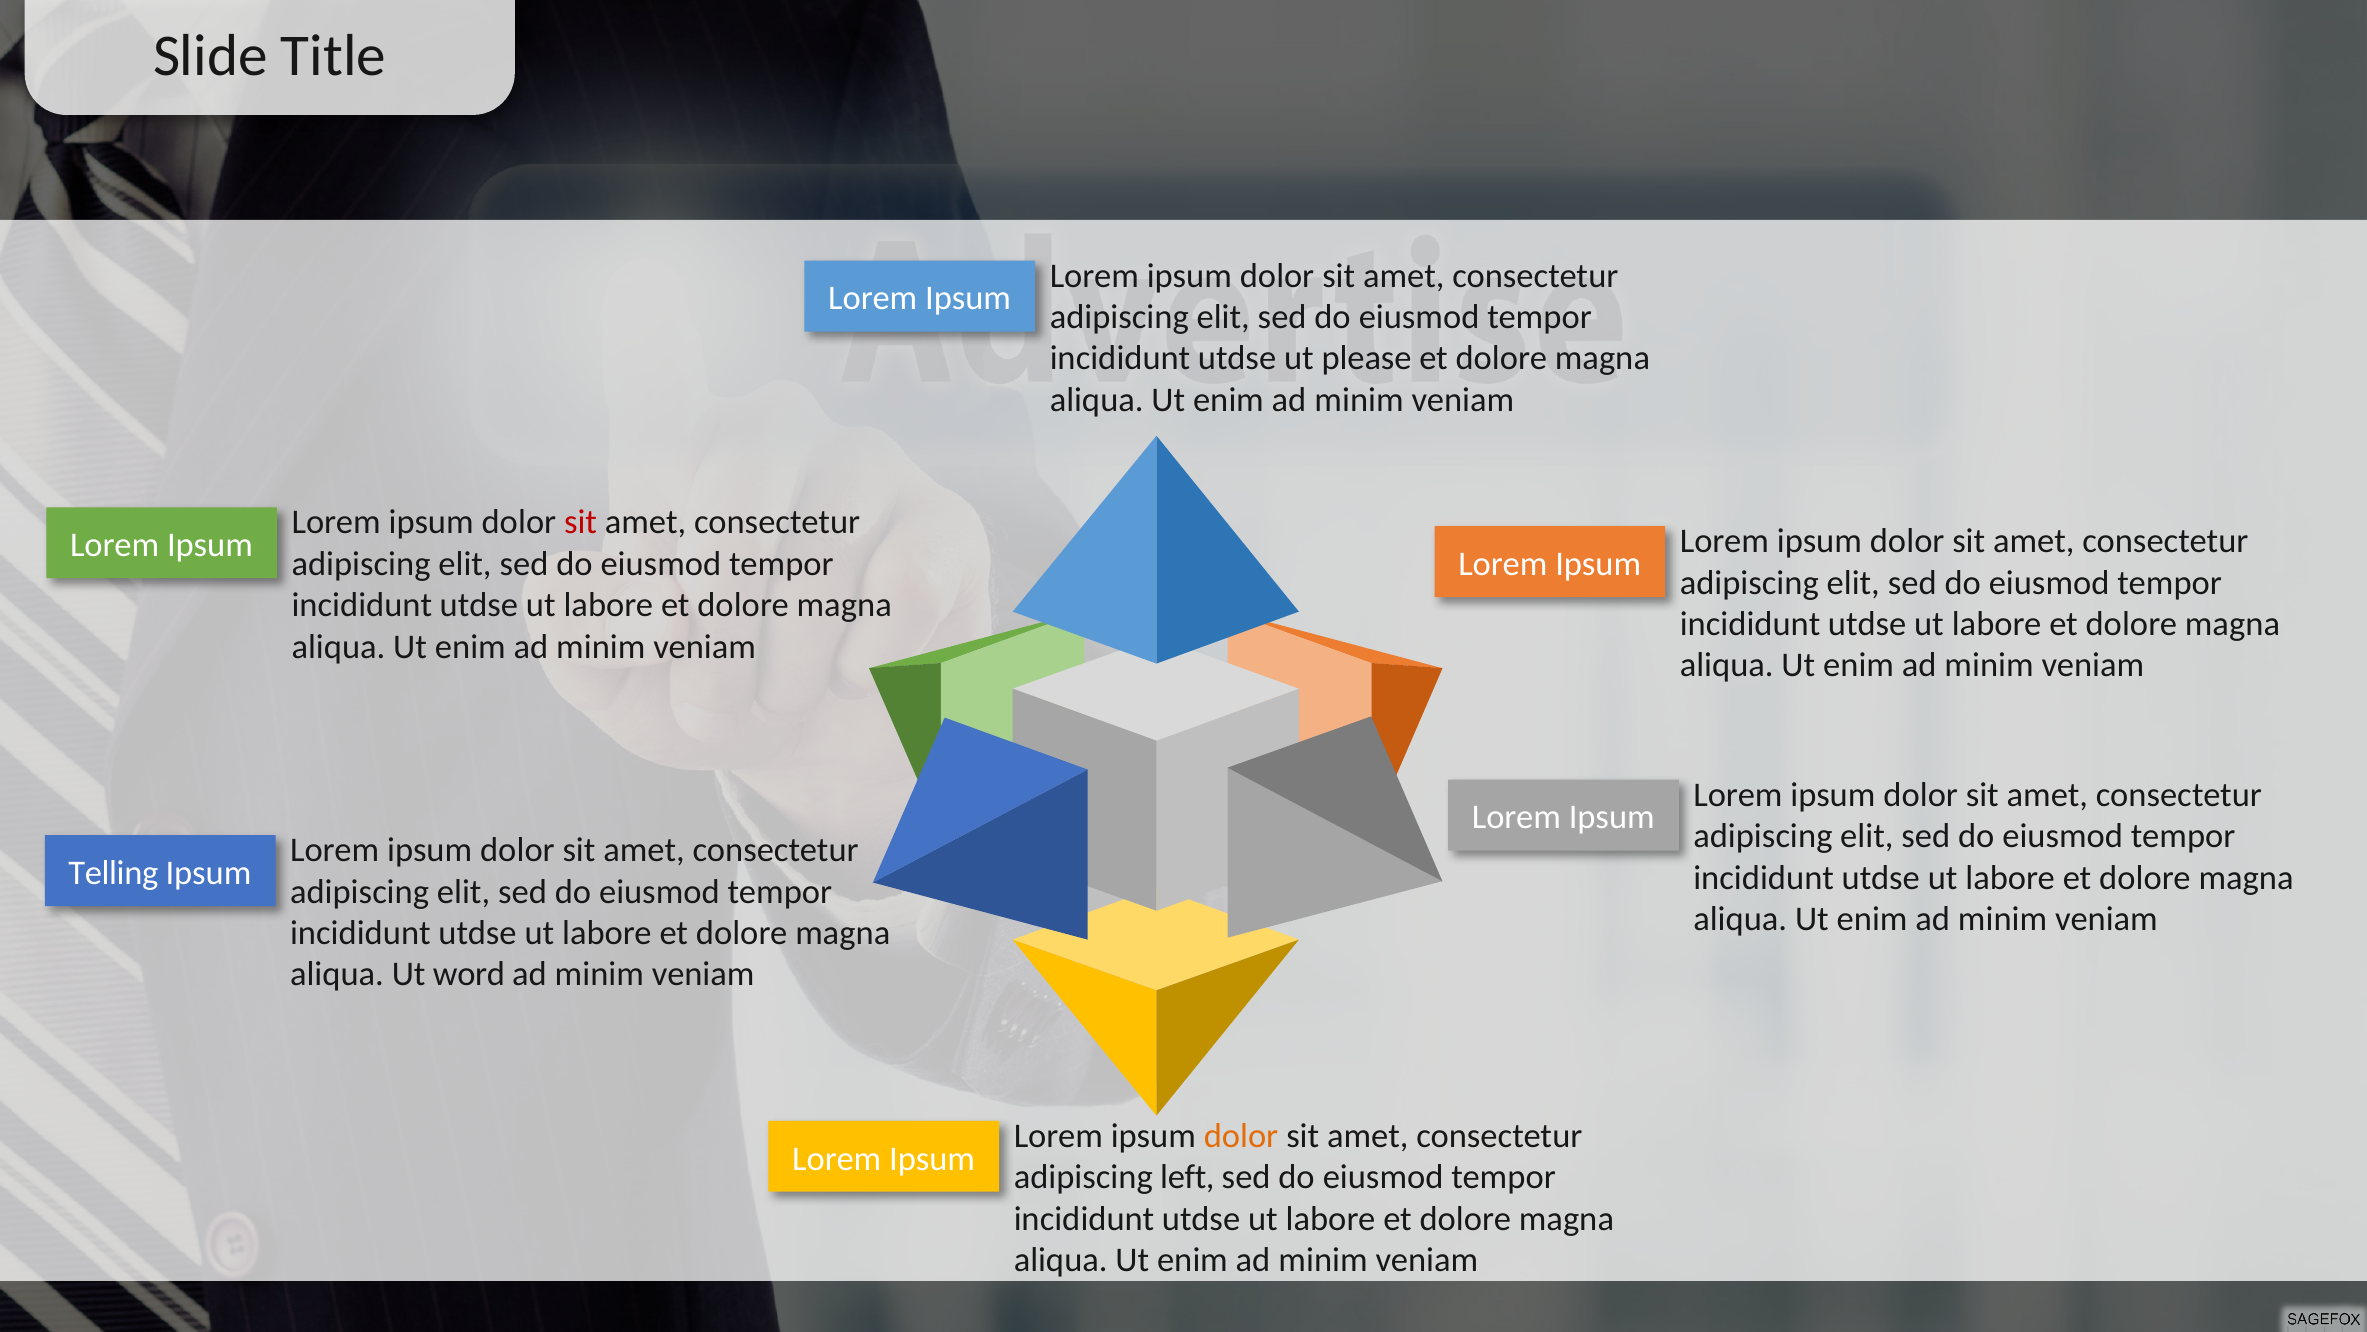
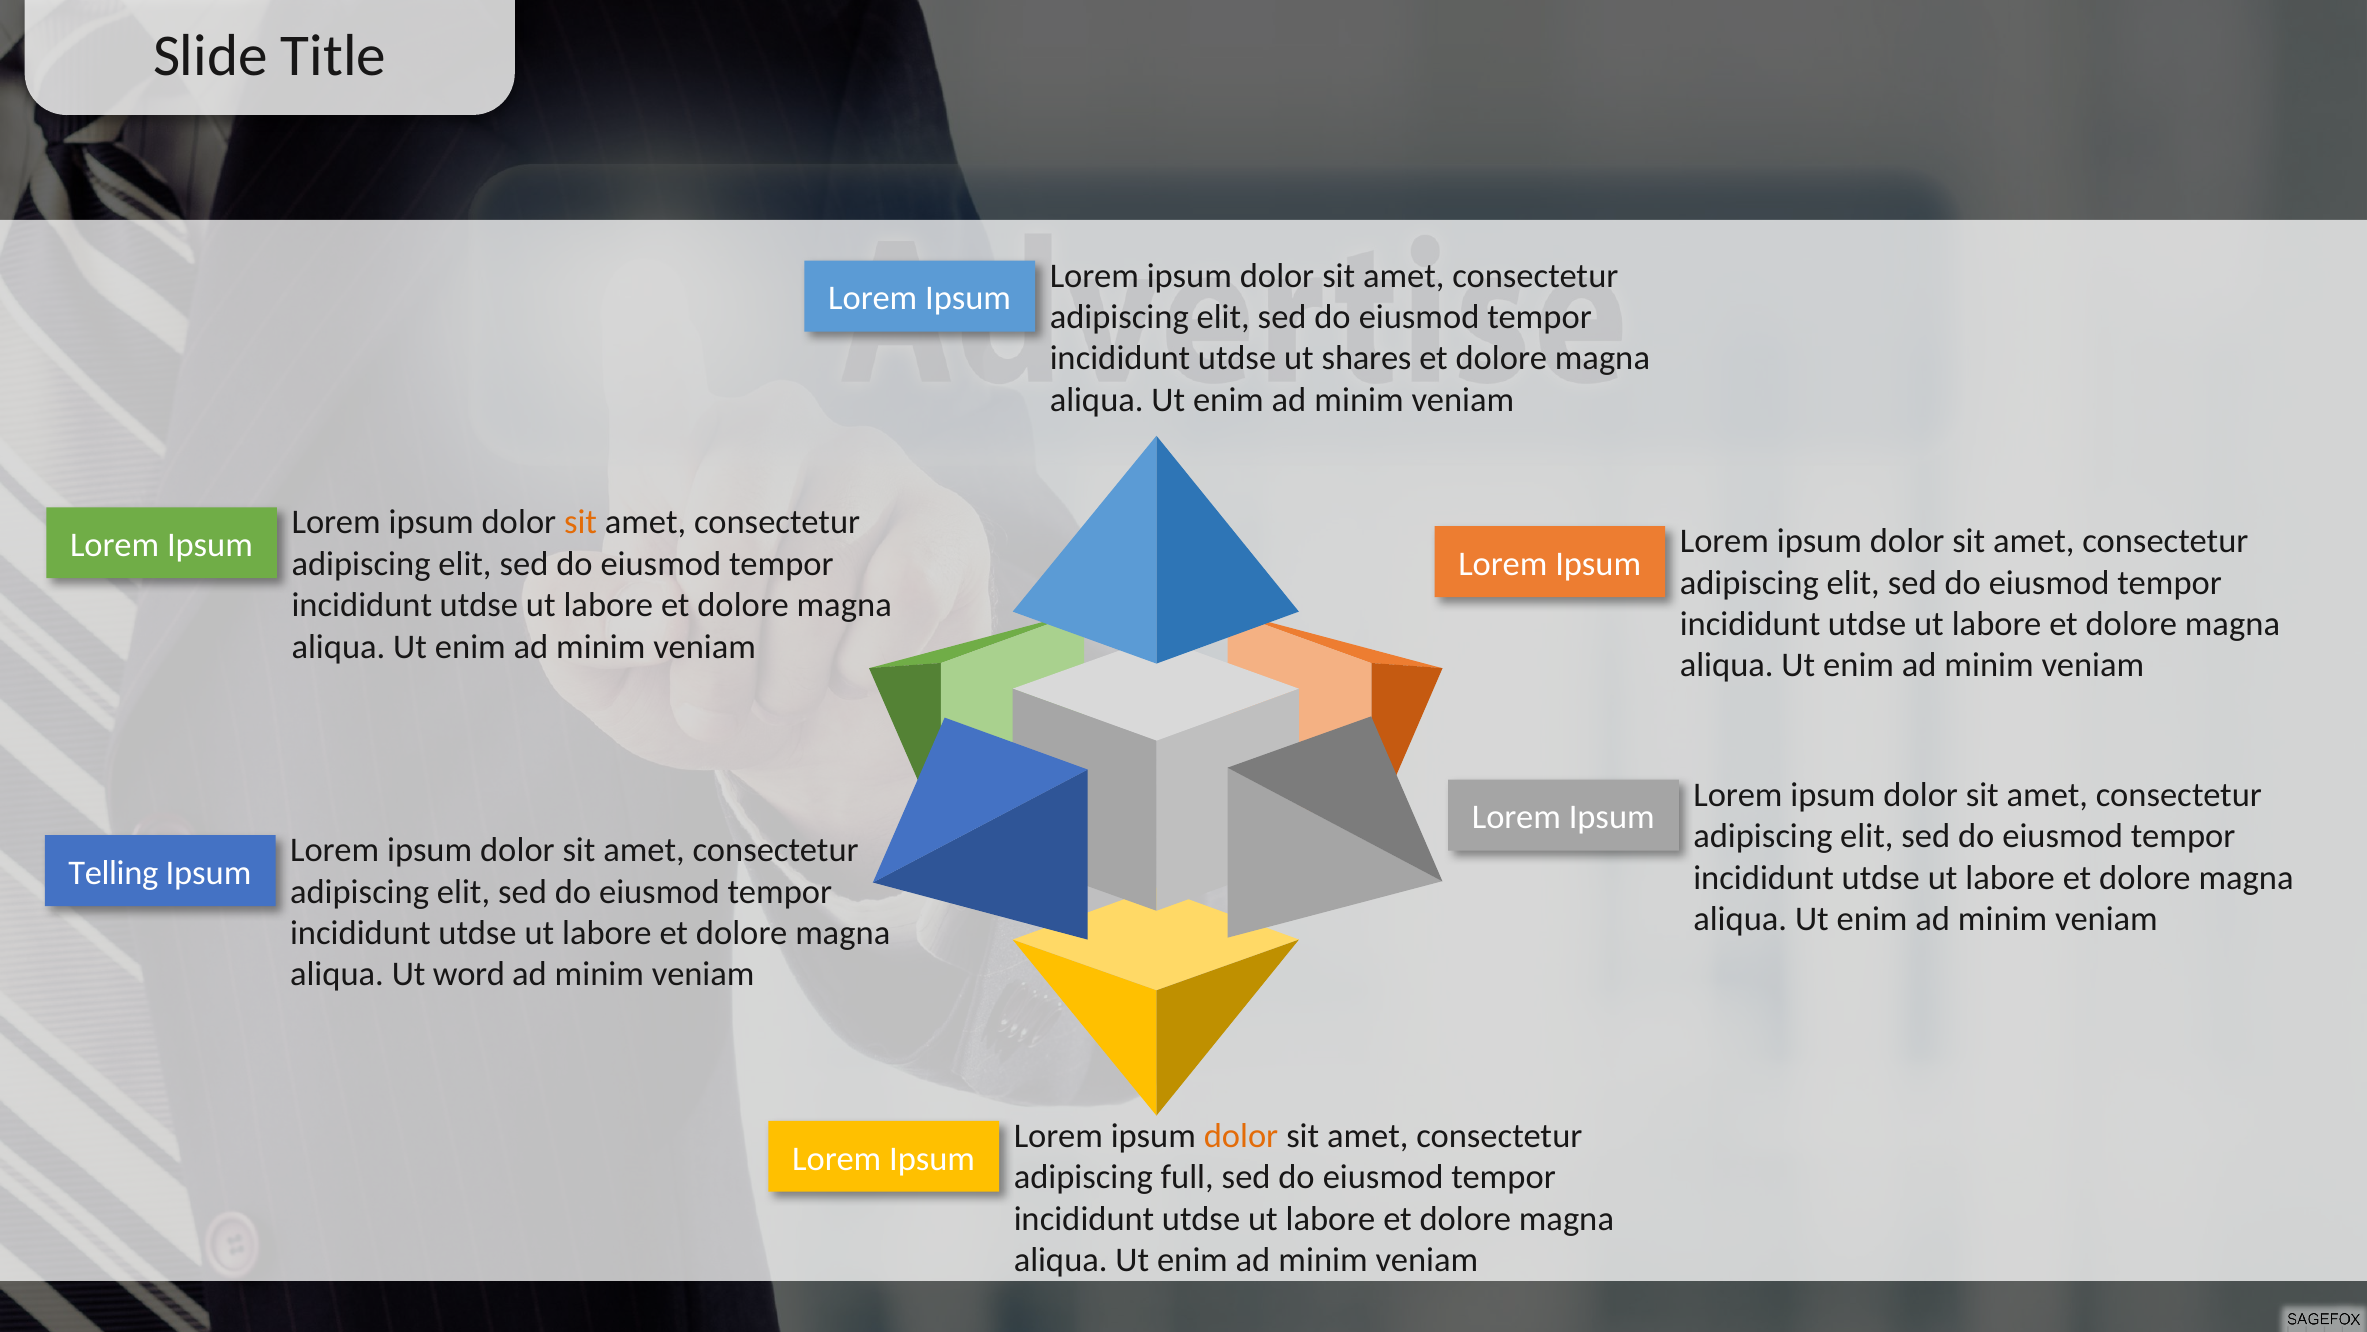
please: please -> shares
sit at (581, 522) colour: red -> orange
left: left -> full
